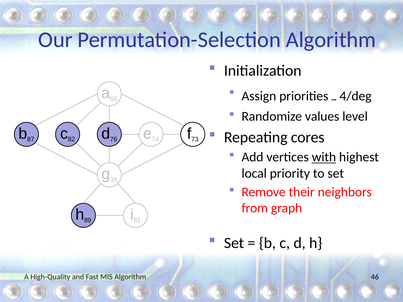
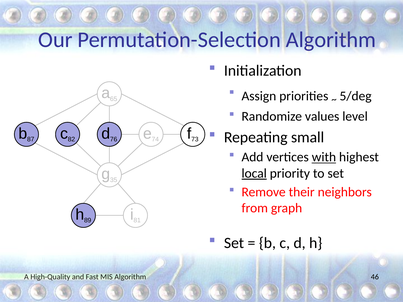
4/deg: 4/deg -> 5/deg
cores: cores -> small
local underline: none -> present
